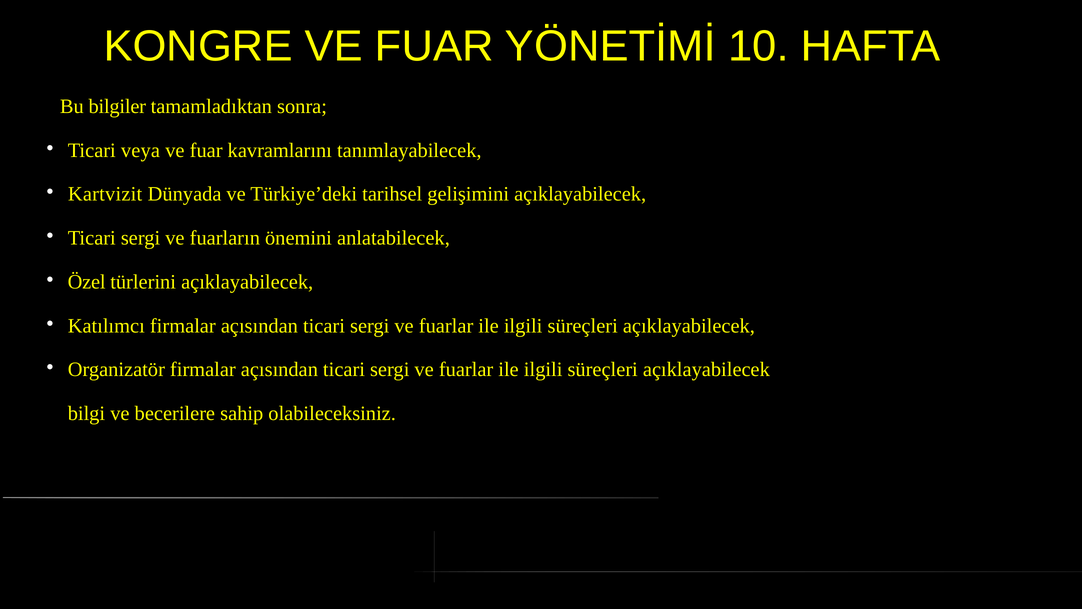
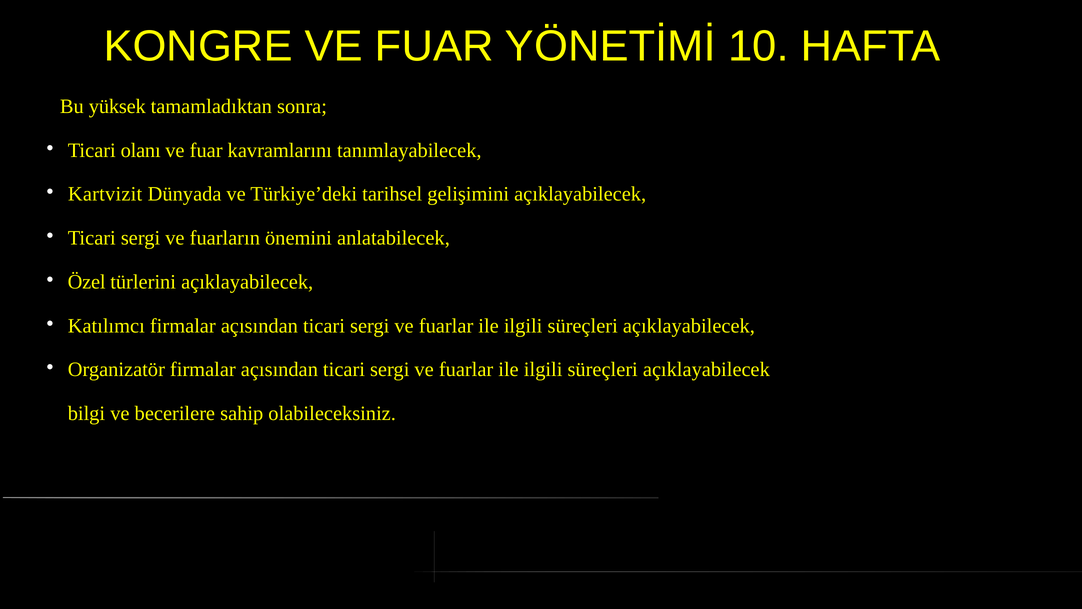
bilgiler: bilgiler -> yüksek
veya: veya -> olanı
